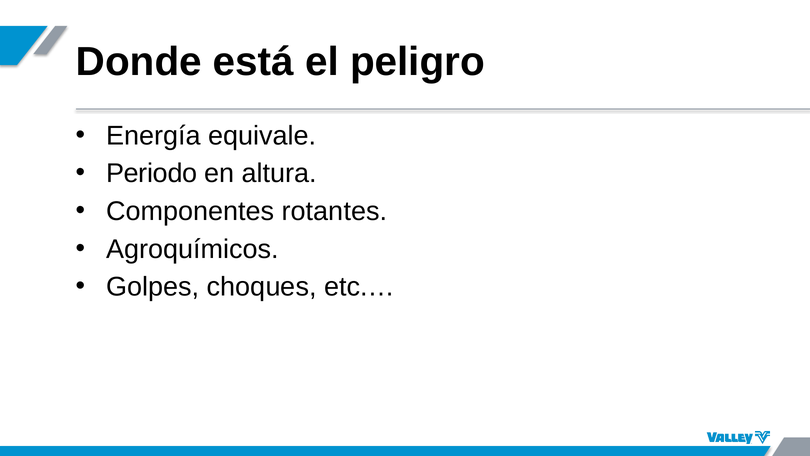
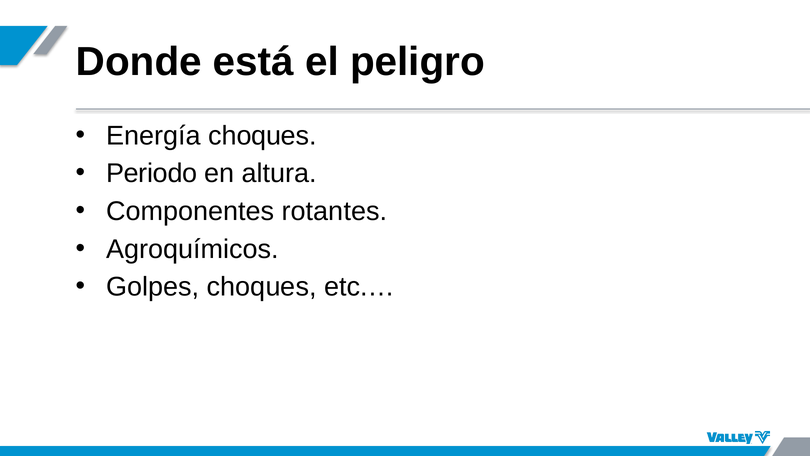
Energía equivale: equivale -> choques
